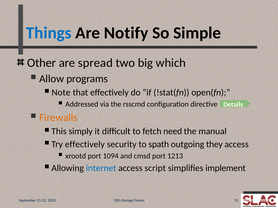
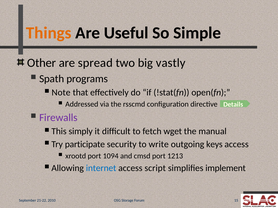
Things colour: blue -> orange
Notify: Notify -> Useful
which: which -> vastly
Allow: Allow -> Spath
Firewalls colour: orange -> purple
need: need -> wget
Try effectively: effectively -> participate
spath: spath -> write
they: they -> keys
